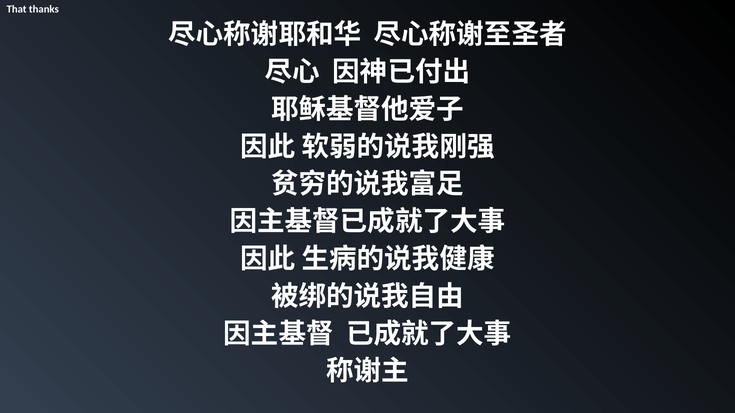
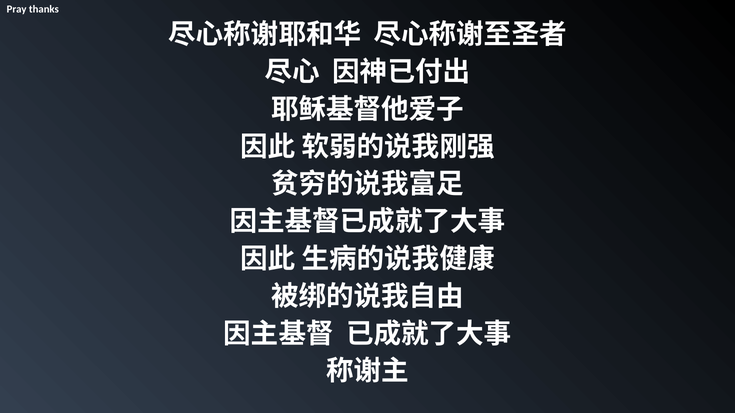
That: That -> Pray
